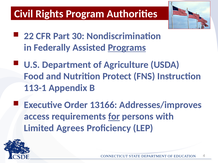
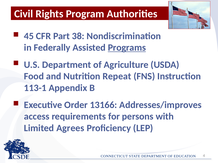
22: 22 -> 45
30: 30 -> 38
Protect: Protect -> Repeat
for underline: present -> none
